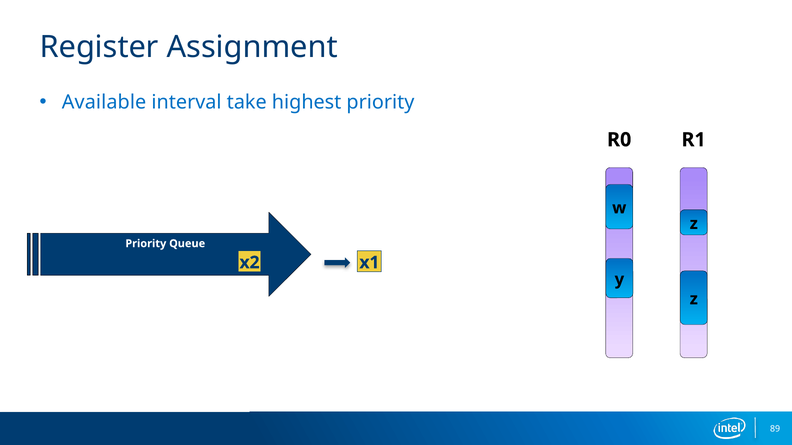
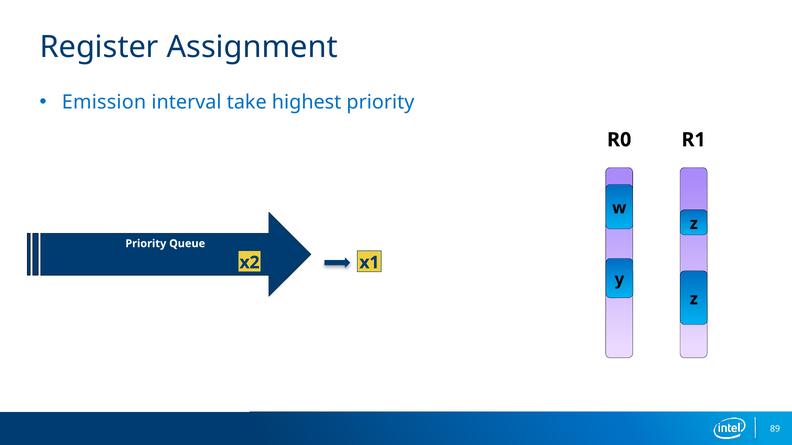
Available: Available -> Emission
